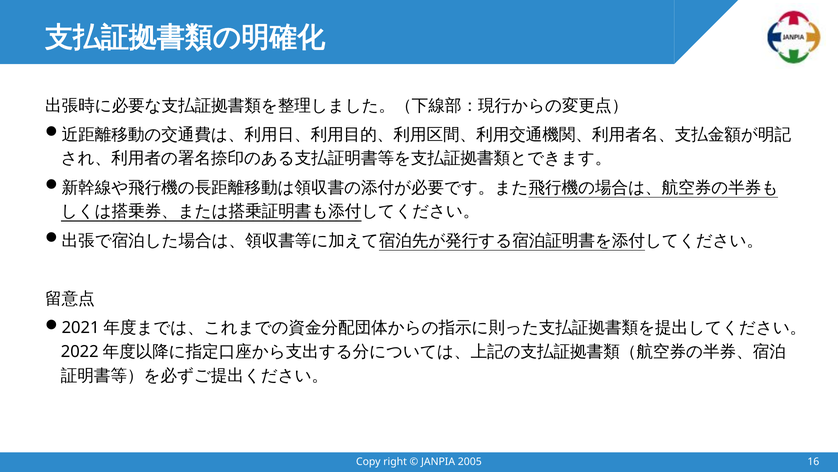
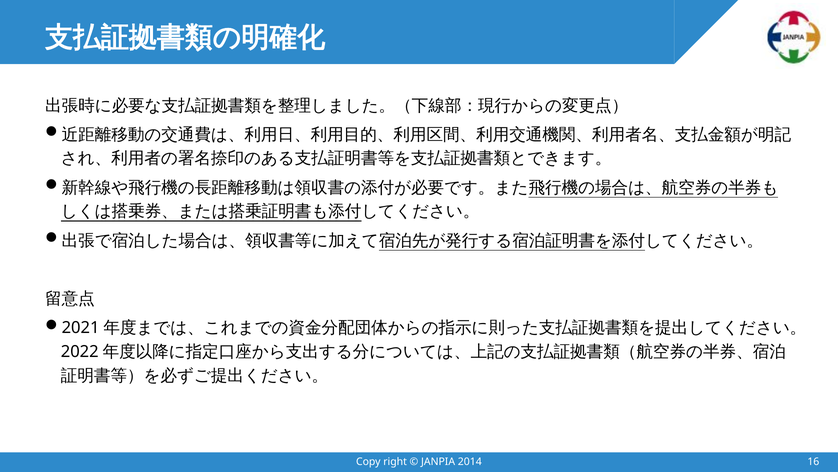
2005: 2005 -> 2014
